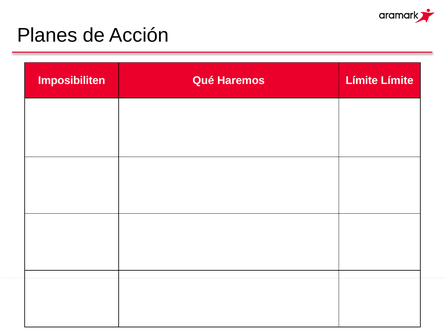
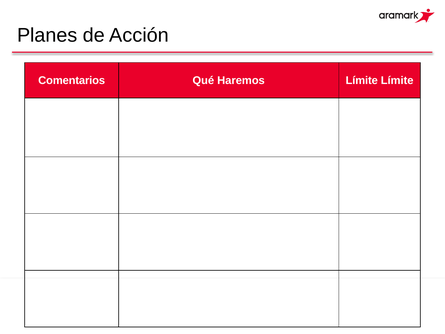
Imposibiliten: Imposibiliten -> Comentarios
